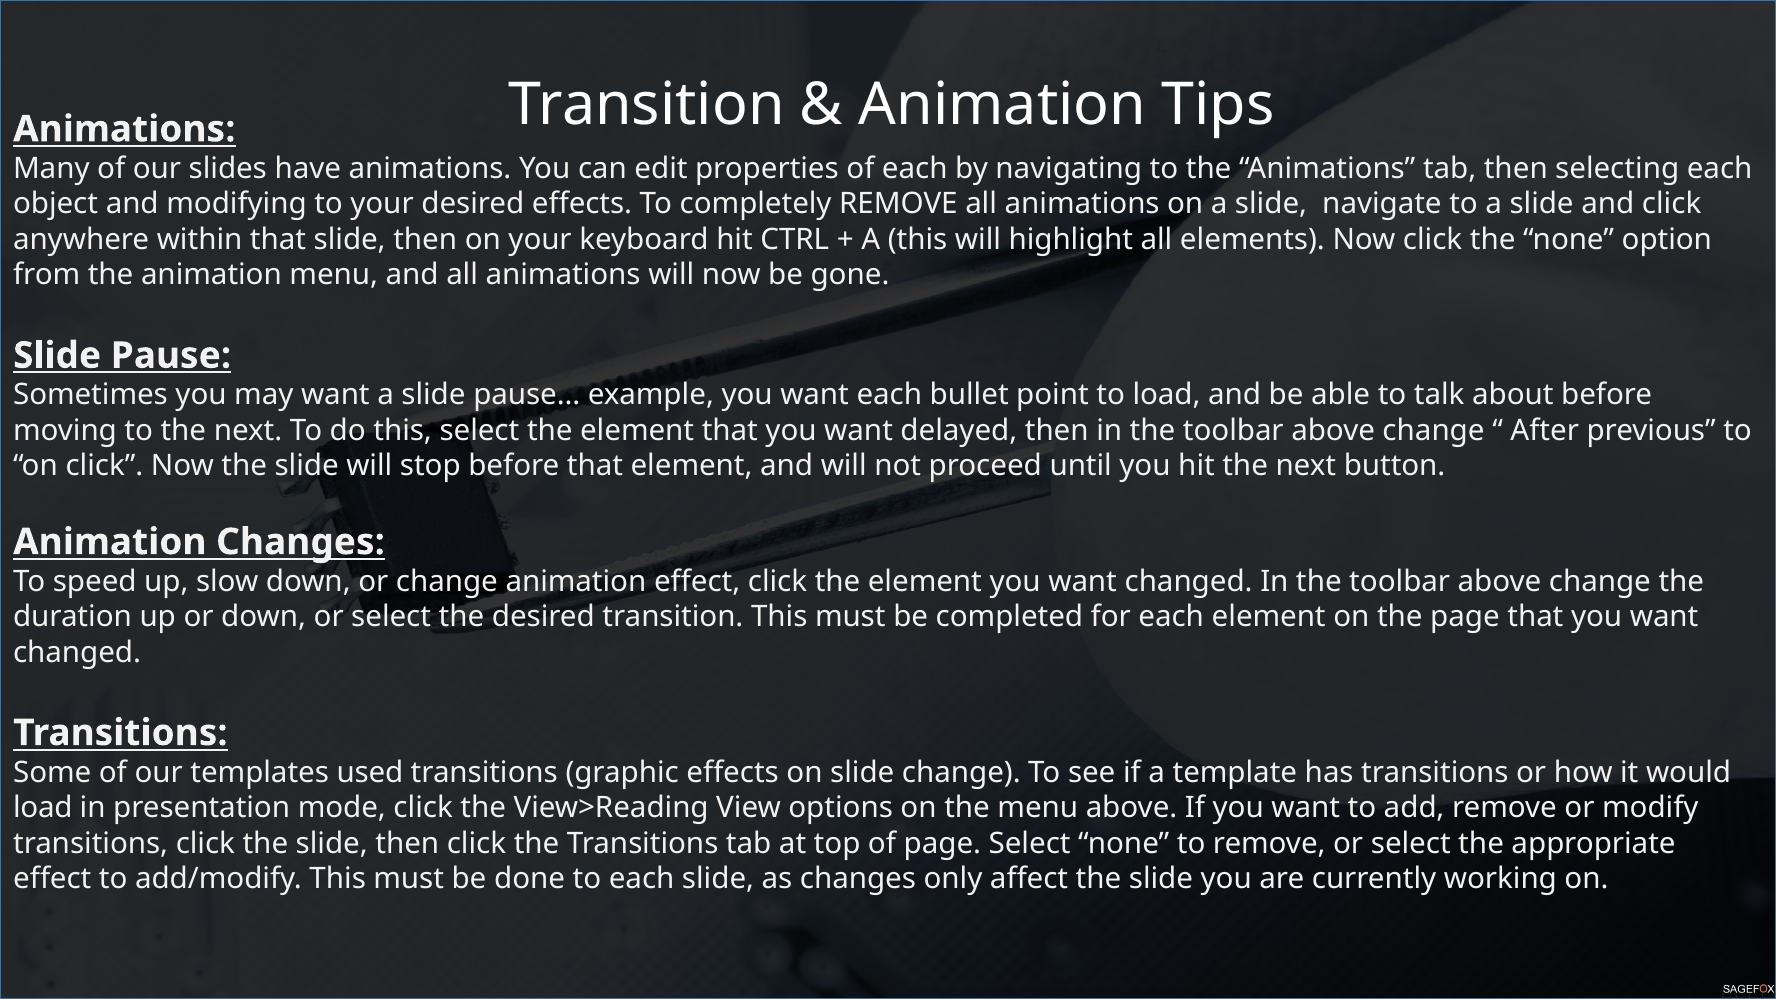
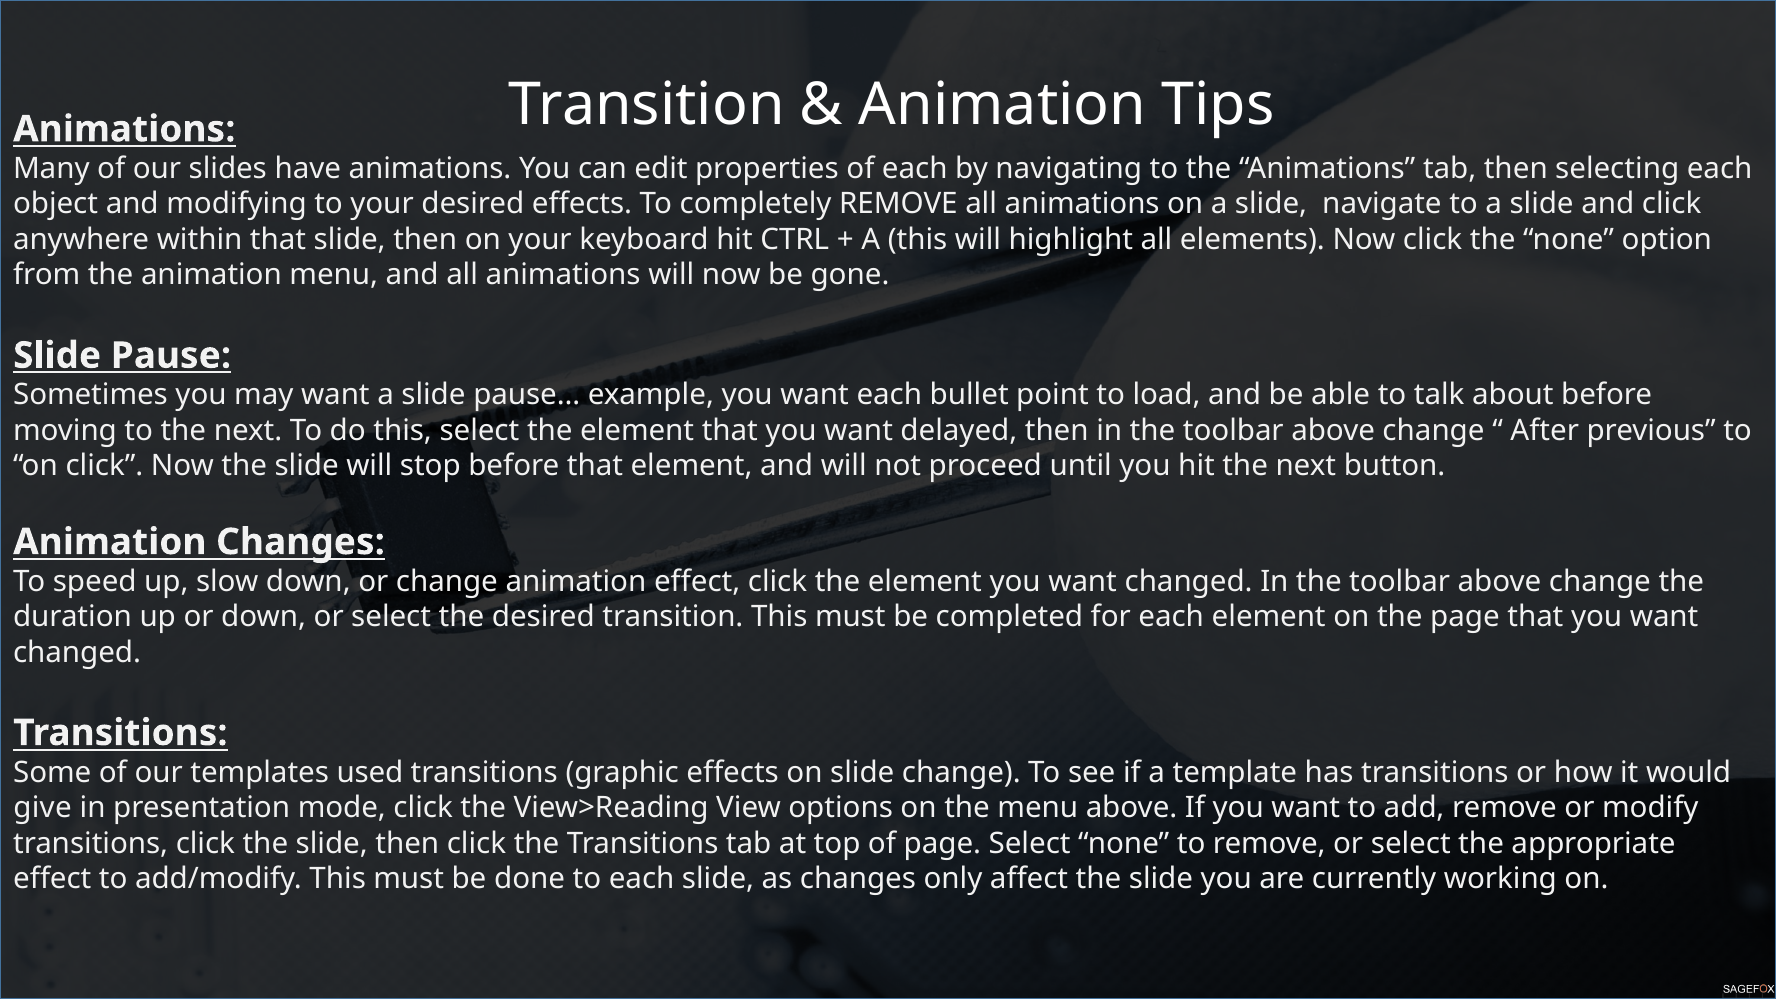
load at (43, 808): load -> give
